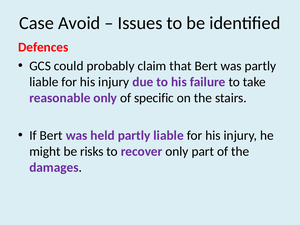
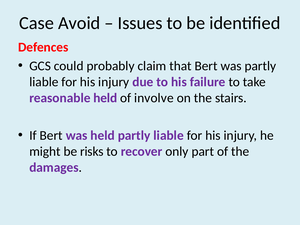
reasonable only: only -> held
specific: specific -> involve
